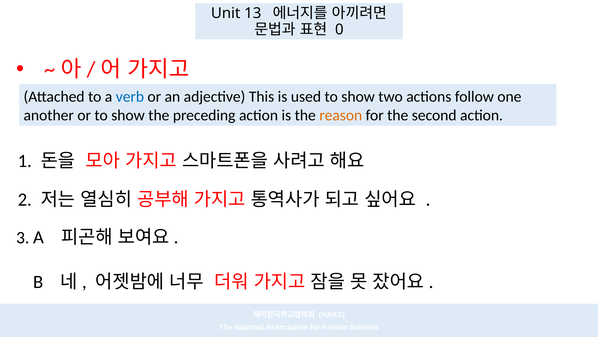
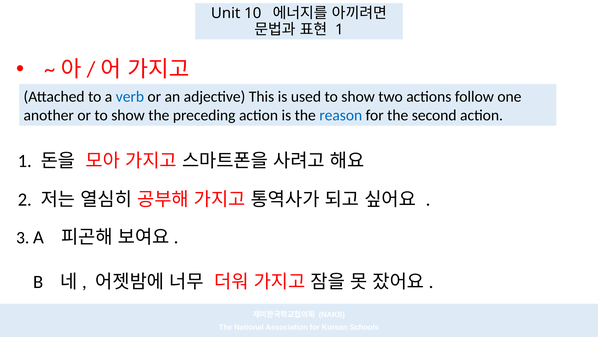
13: 13 -> 10
0 at (339, 29): 0 -> 1
reason colour: orange -> blue
